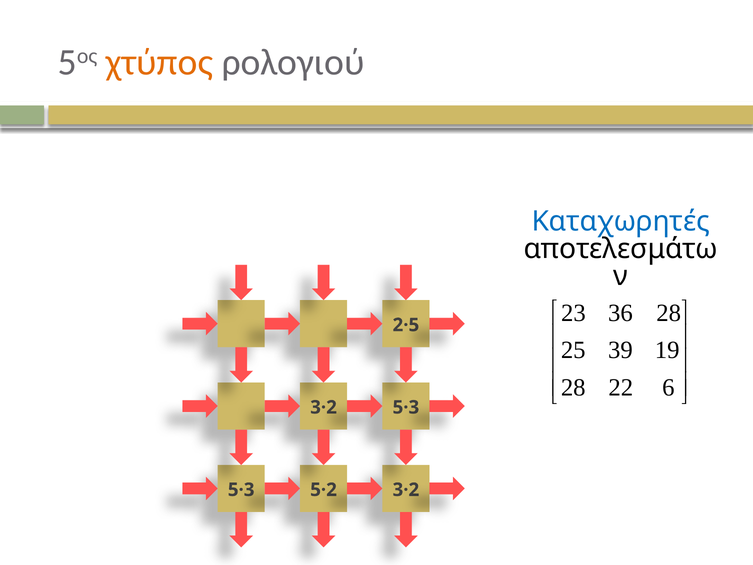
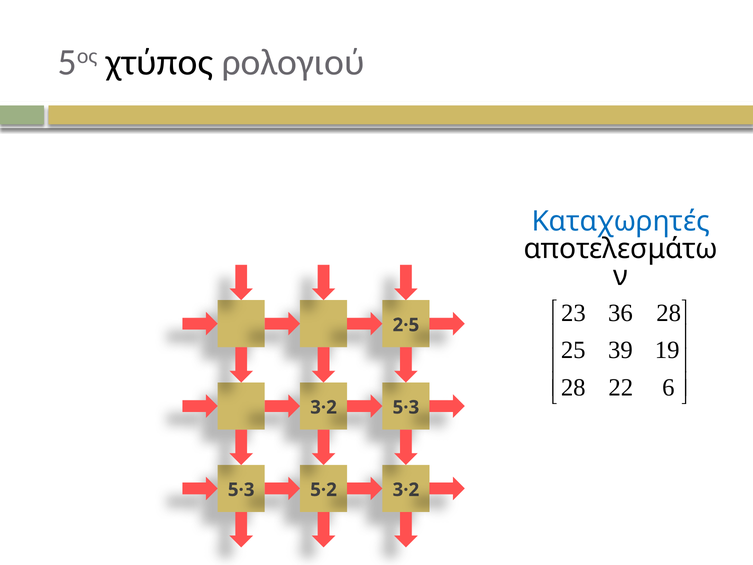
χτύπος colour: orange -> black
